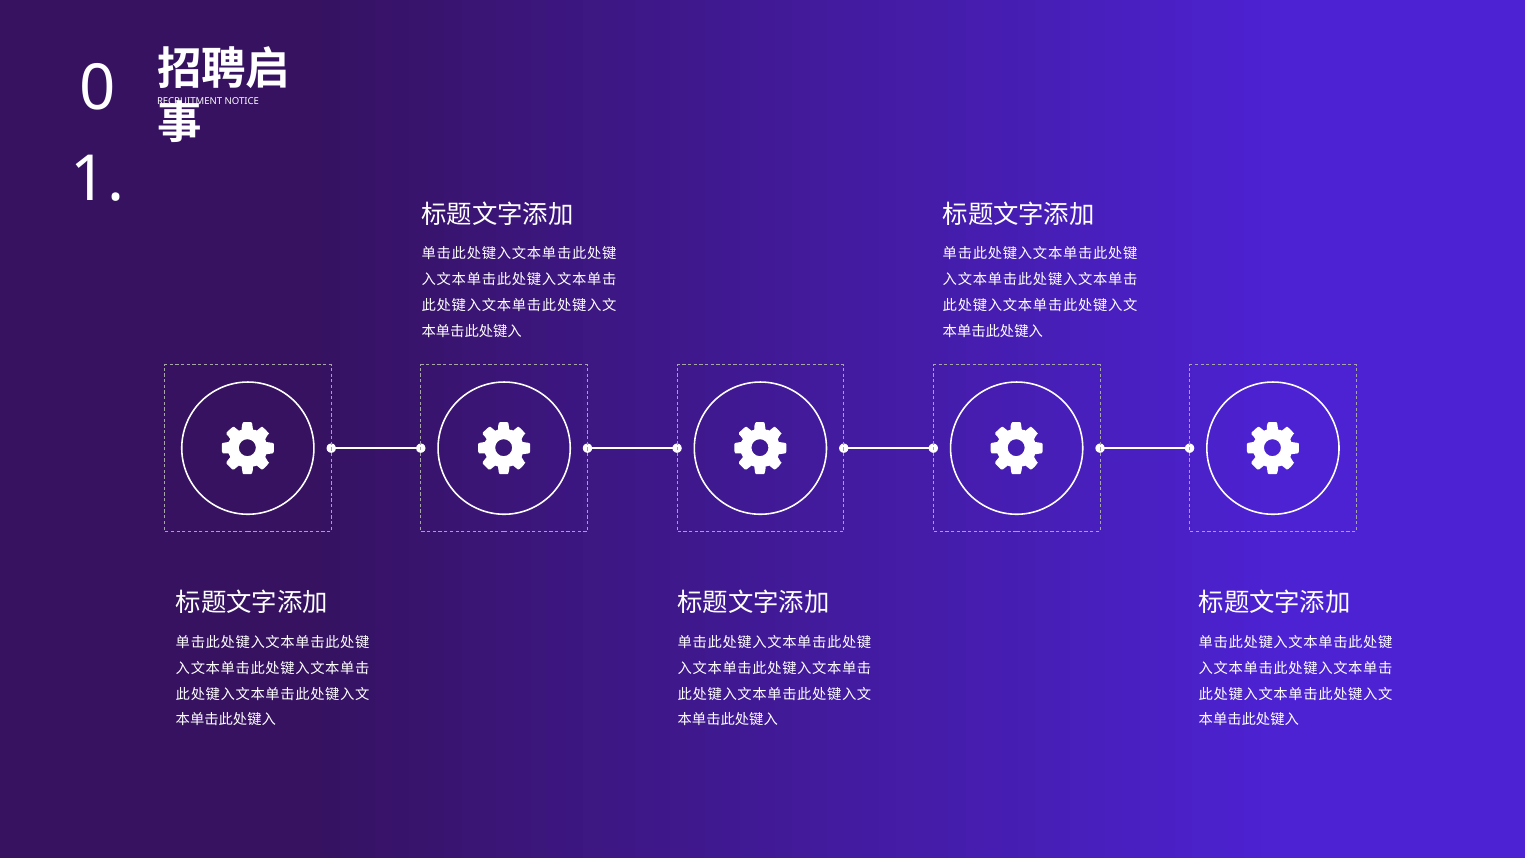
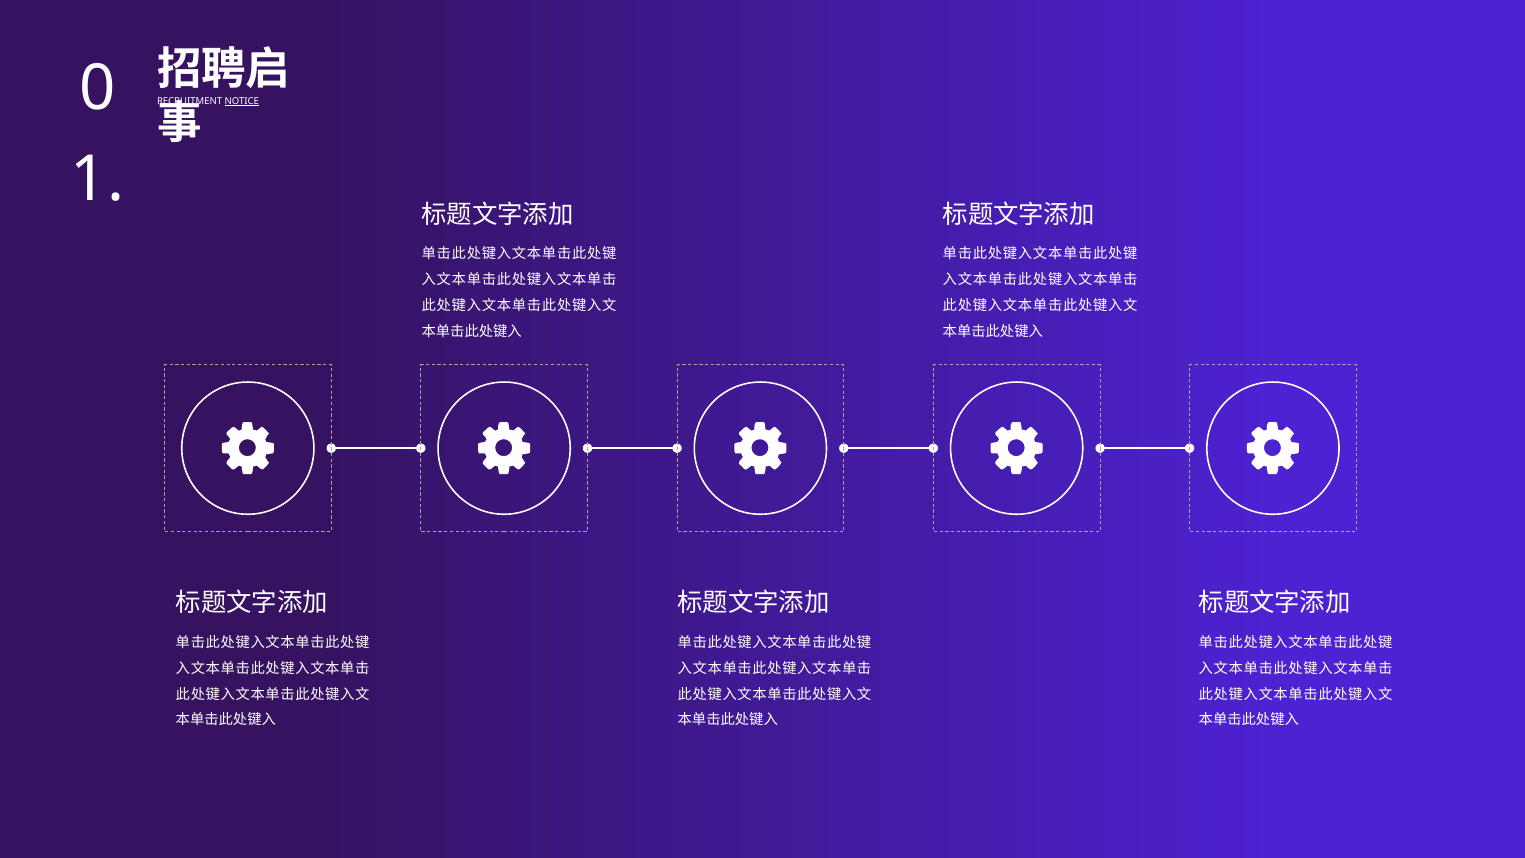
NOTICE underline: none -> present
